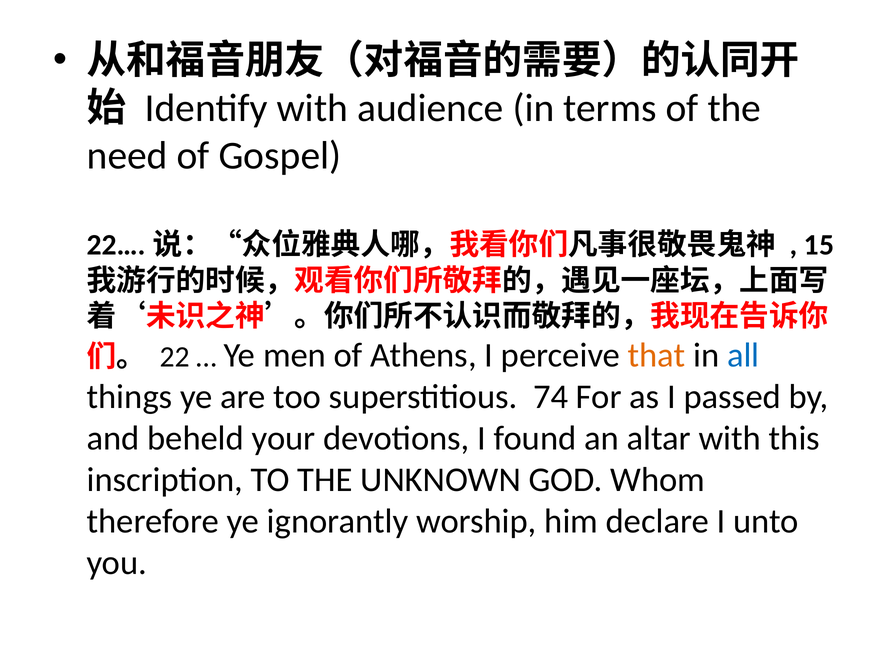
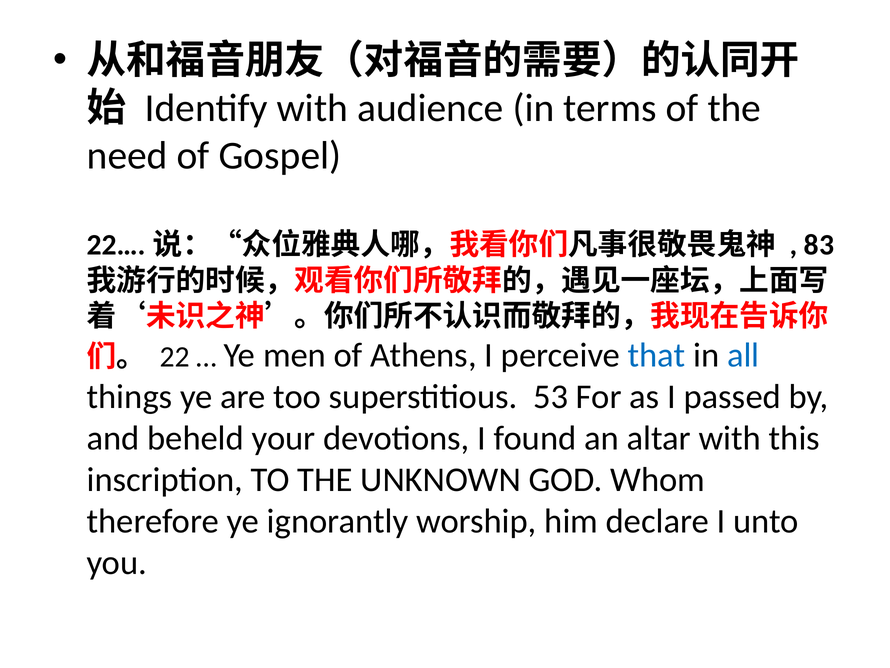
15: 15 -> 83
that colour: orange -> blue
74: 74 -> 53
